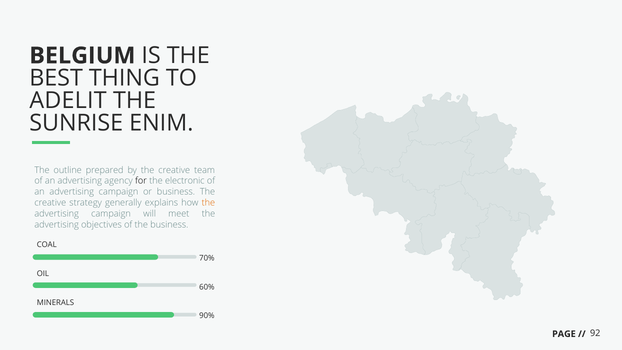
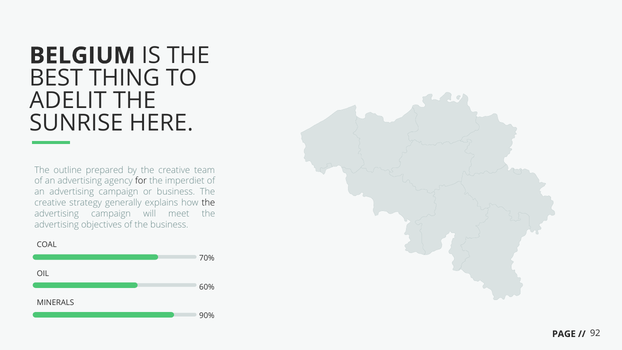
ENIM: ENIM -> HERE
electronic: electronic -> imperdiet
the at (208, 203) colour: orange -> black
